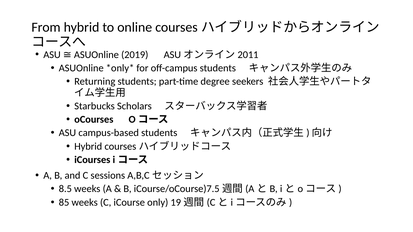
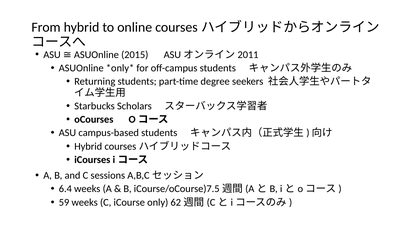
2019: 2019 -> 2015
8.5: 8.5 -> 6.4
85: 85 -> 59
19: 19 -> 62
